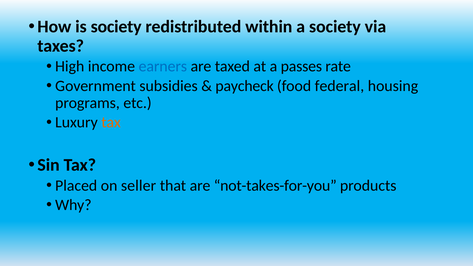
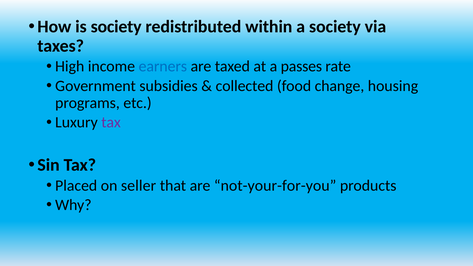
paycheck: paycheck -> collected
federal: federal -> change
tax at (111, 122) colour: orange -> purple
not-takes-for-you: not-takes-for-you -> not-your-for-you
